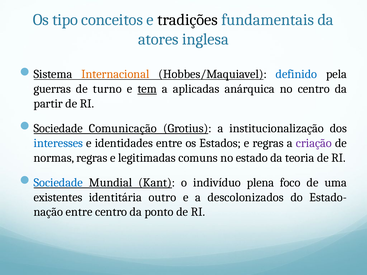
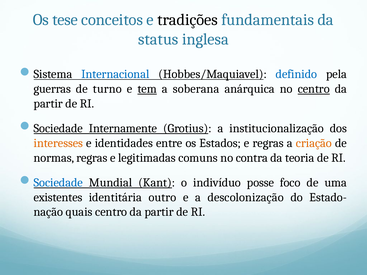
tipo: tipo -> tese
atores: atores -> status
Internacional colour: orange -> blue
aplicadas: aplicadas -> soberana
centro at (314, 89) underline: none -> present
Comunicação: Comunicação -> Internamente
interesses colour: blue -> orange
criação colour: purple -> orange
estado: estado -> contra
plena: plena -> posse
descolonizados: descolonizados -> descolonização
entre at (79, 212): entre -> quais
ponto at (159, 212): ponto -> partir
